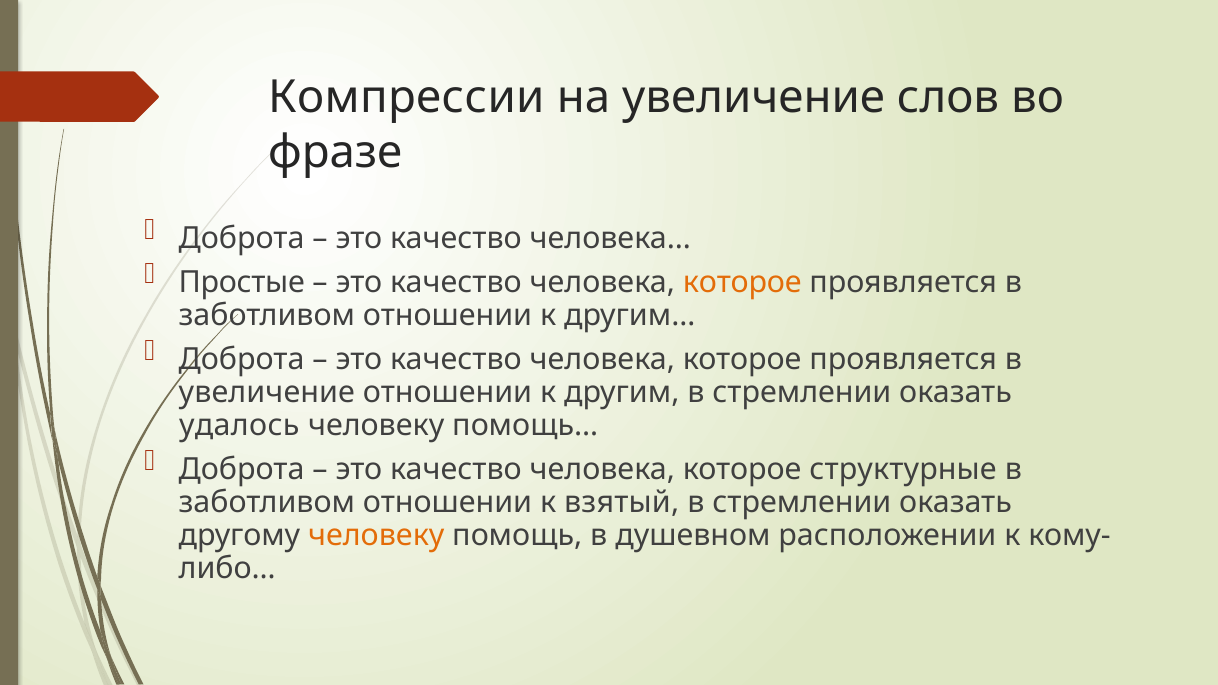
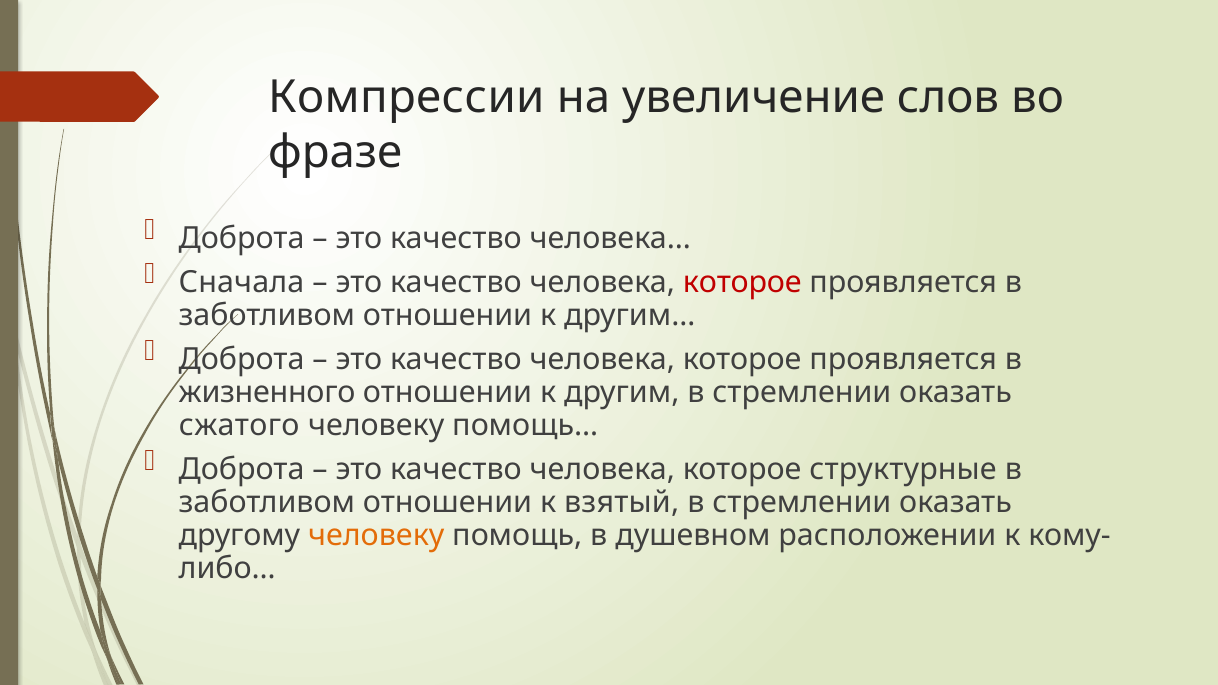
Простые: Простые -> Сначала
которое at (742, 282) colour: orange -> red
увеличение at (267, 392): увеличение -> жизненного
удалось: удалось -> сжатого
